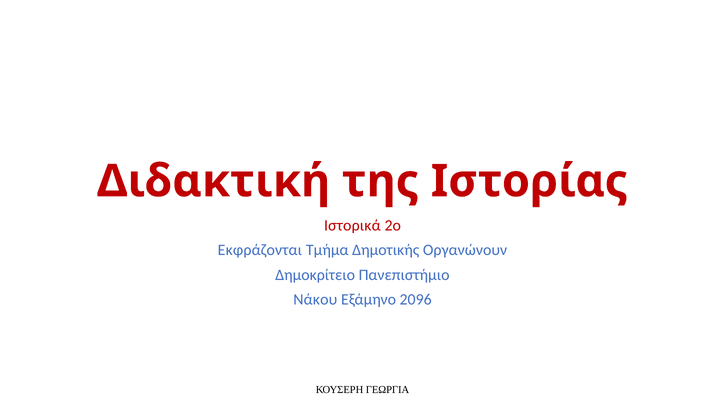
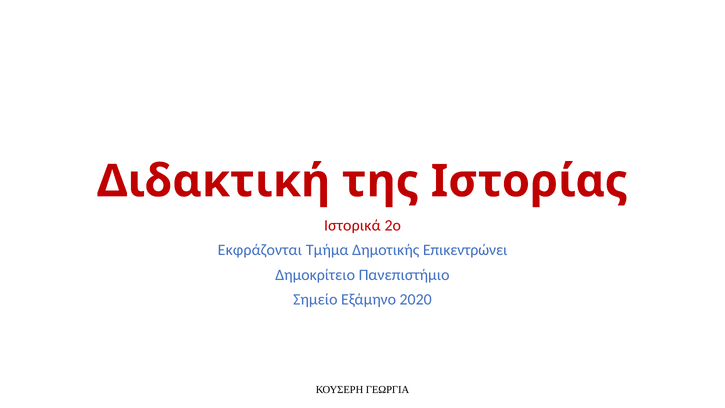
Οργανώνουν: Οργανώνουν -> Επικεντρώνει
Νάκου: Νάκου -> Σημείο
2096: 2096 -> 2020
